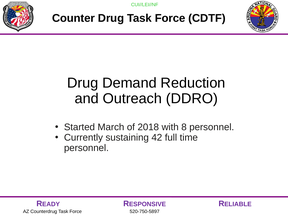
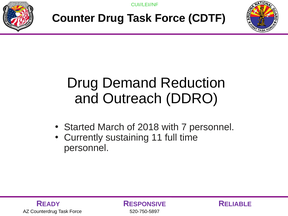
8: 8 -> 7
42: 42 -> 11
